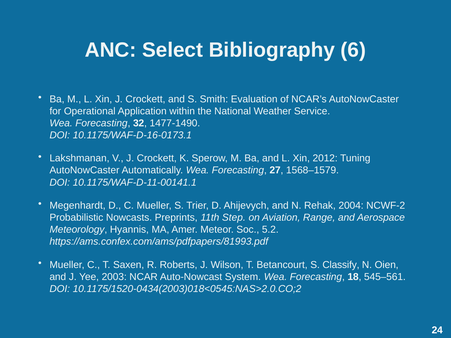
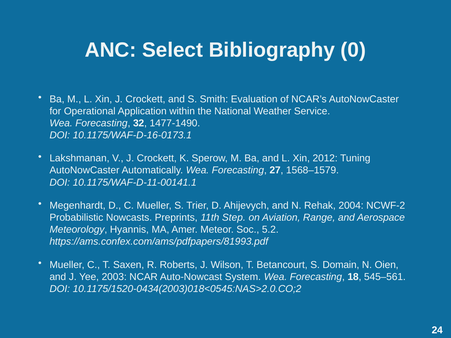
6: 6 -> 0
Classify: Classify -> Domain
